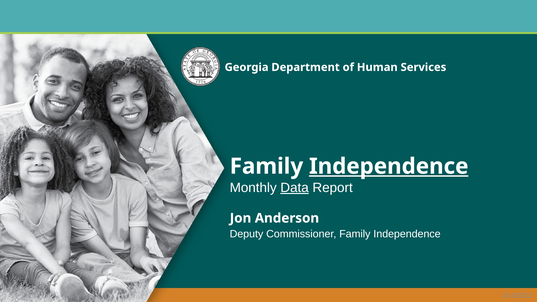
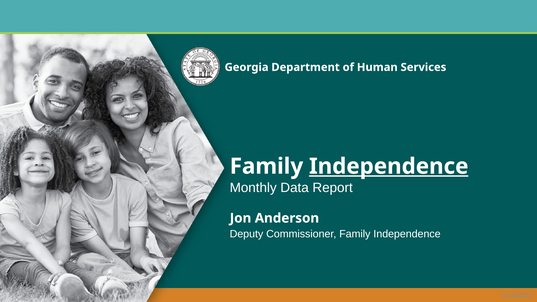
Data underline: present -> none
